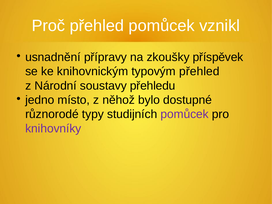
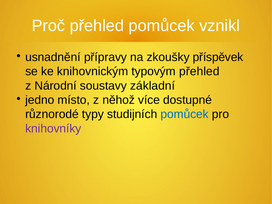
přehledu: přehledu -> základní
bylo: bylo -> více
pomůcek at (185, 114) colour: purple -> blue
